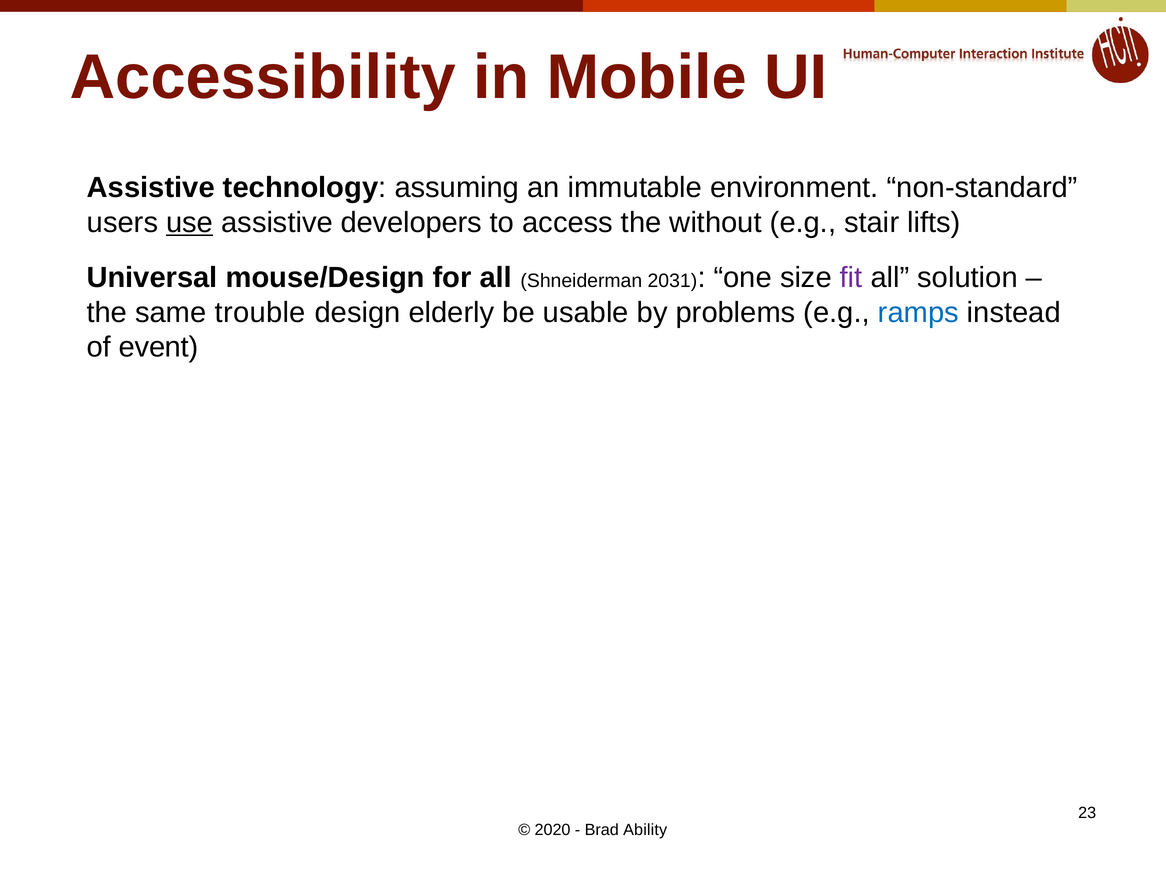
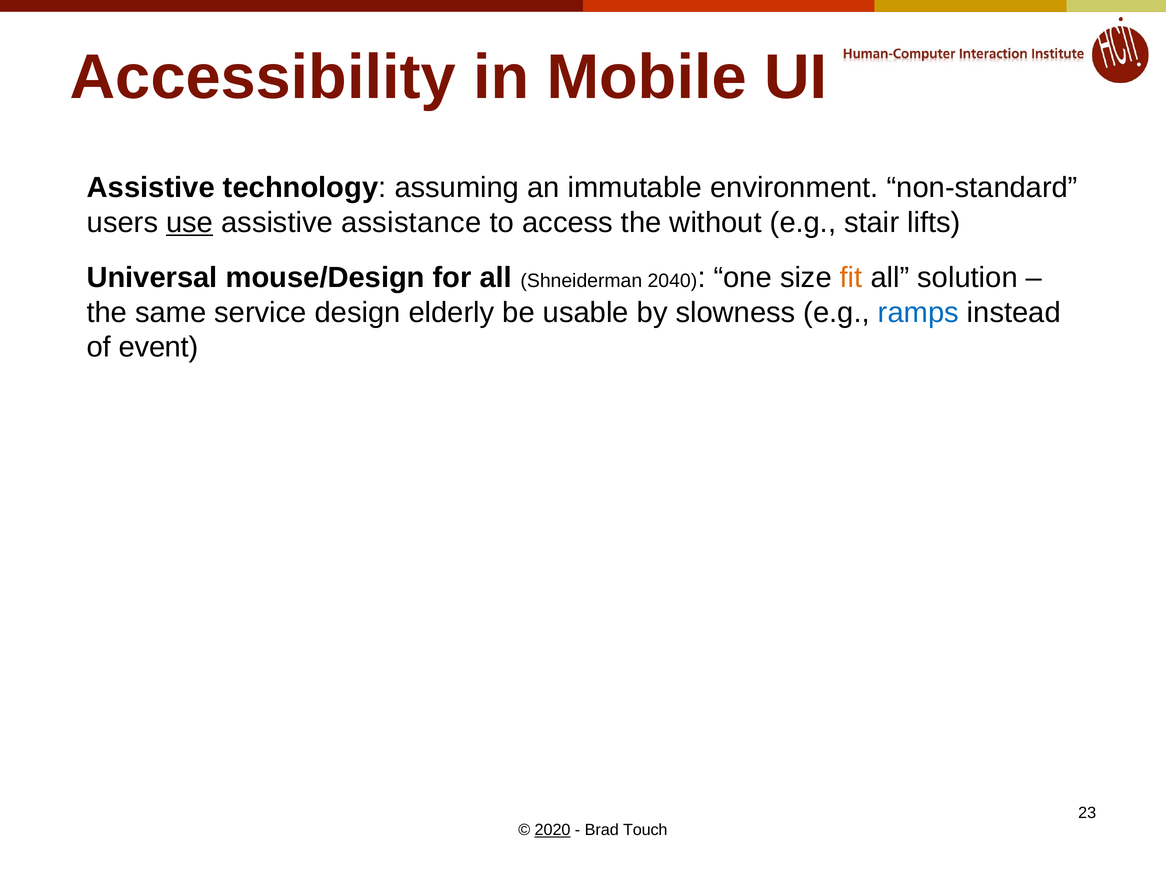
developers: developers -> assistance
2031: 2031 -> 2040
fit colour: purple -> orange
trouble: trouble -> service
problems: problems -> slowness
2020 underline: none -> present
Ability: Ability -> Touch
